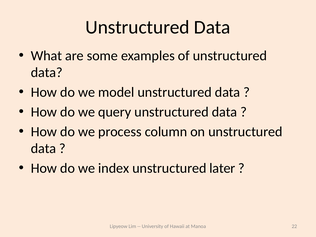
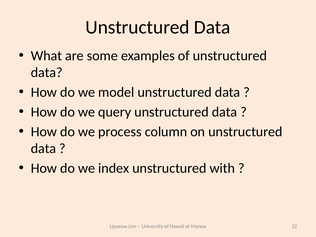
later: later -> with
